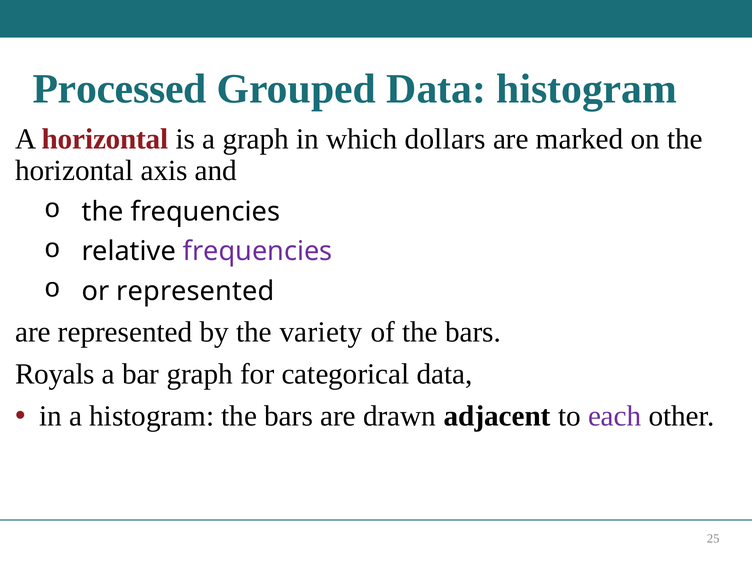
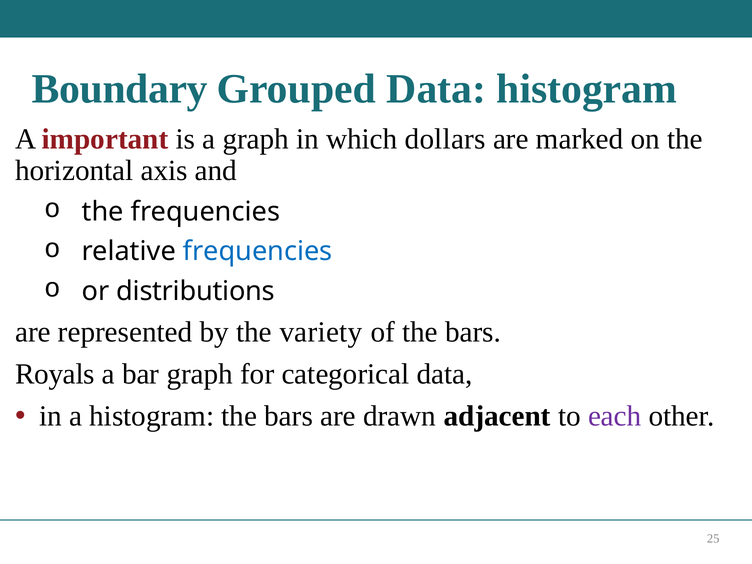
Processed: Processed -> Boundary
A horizontal: horizontal -> important
frequencies at (258, 251) colour: purple -> blue
or represented: represented -> distributions
